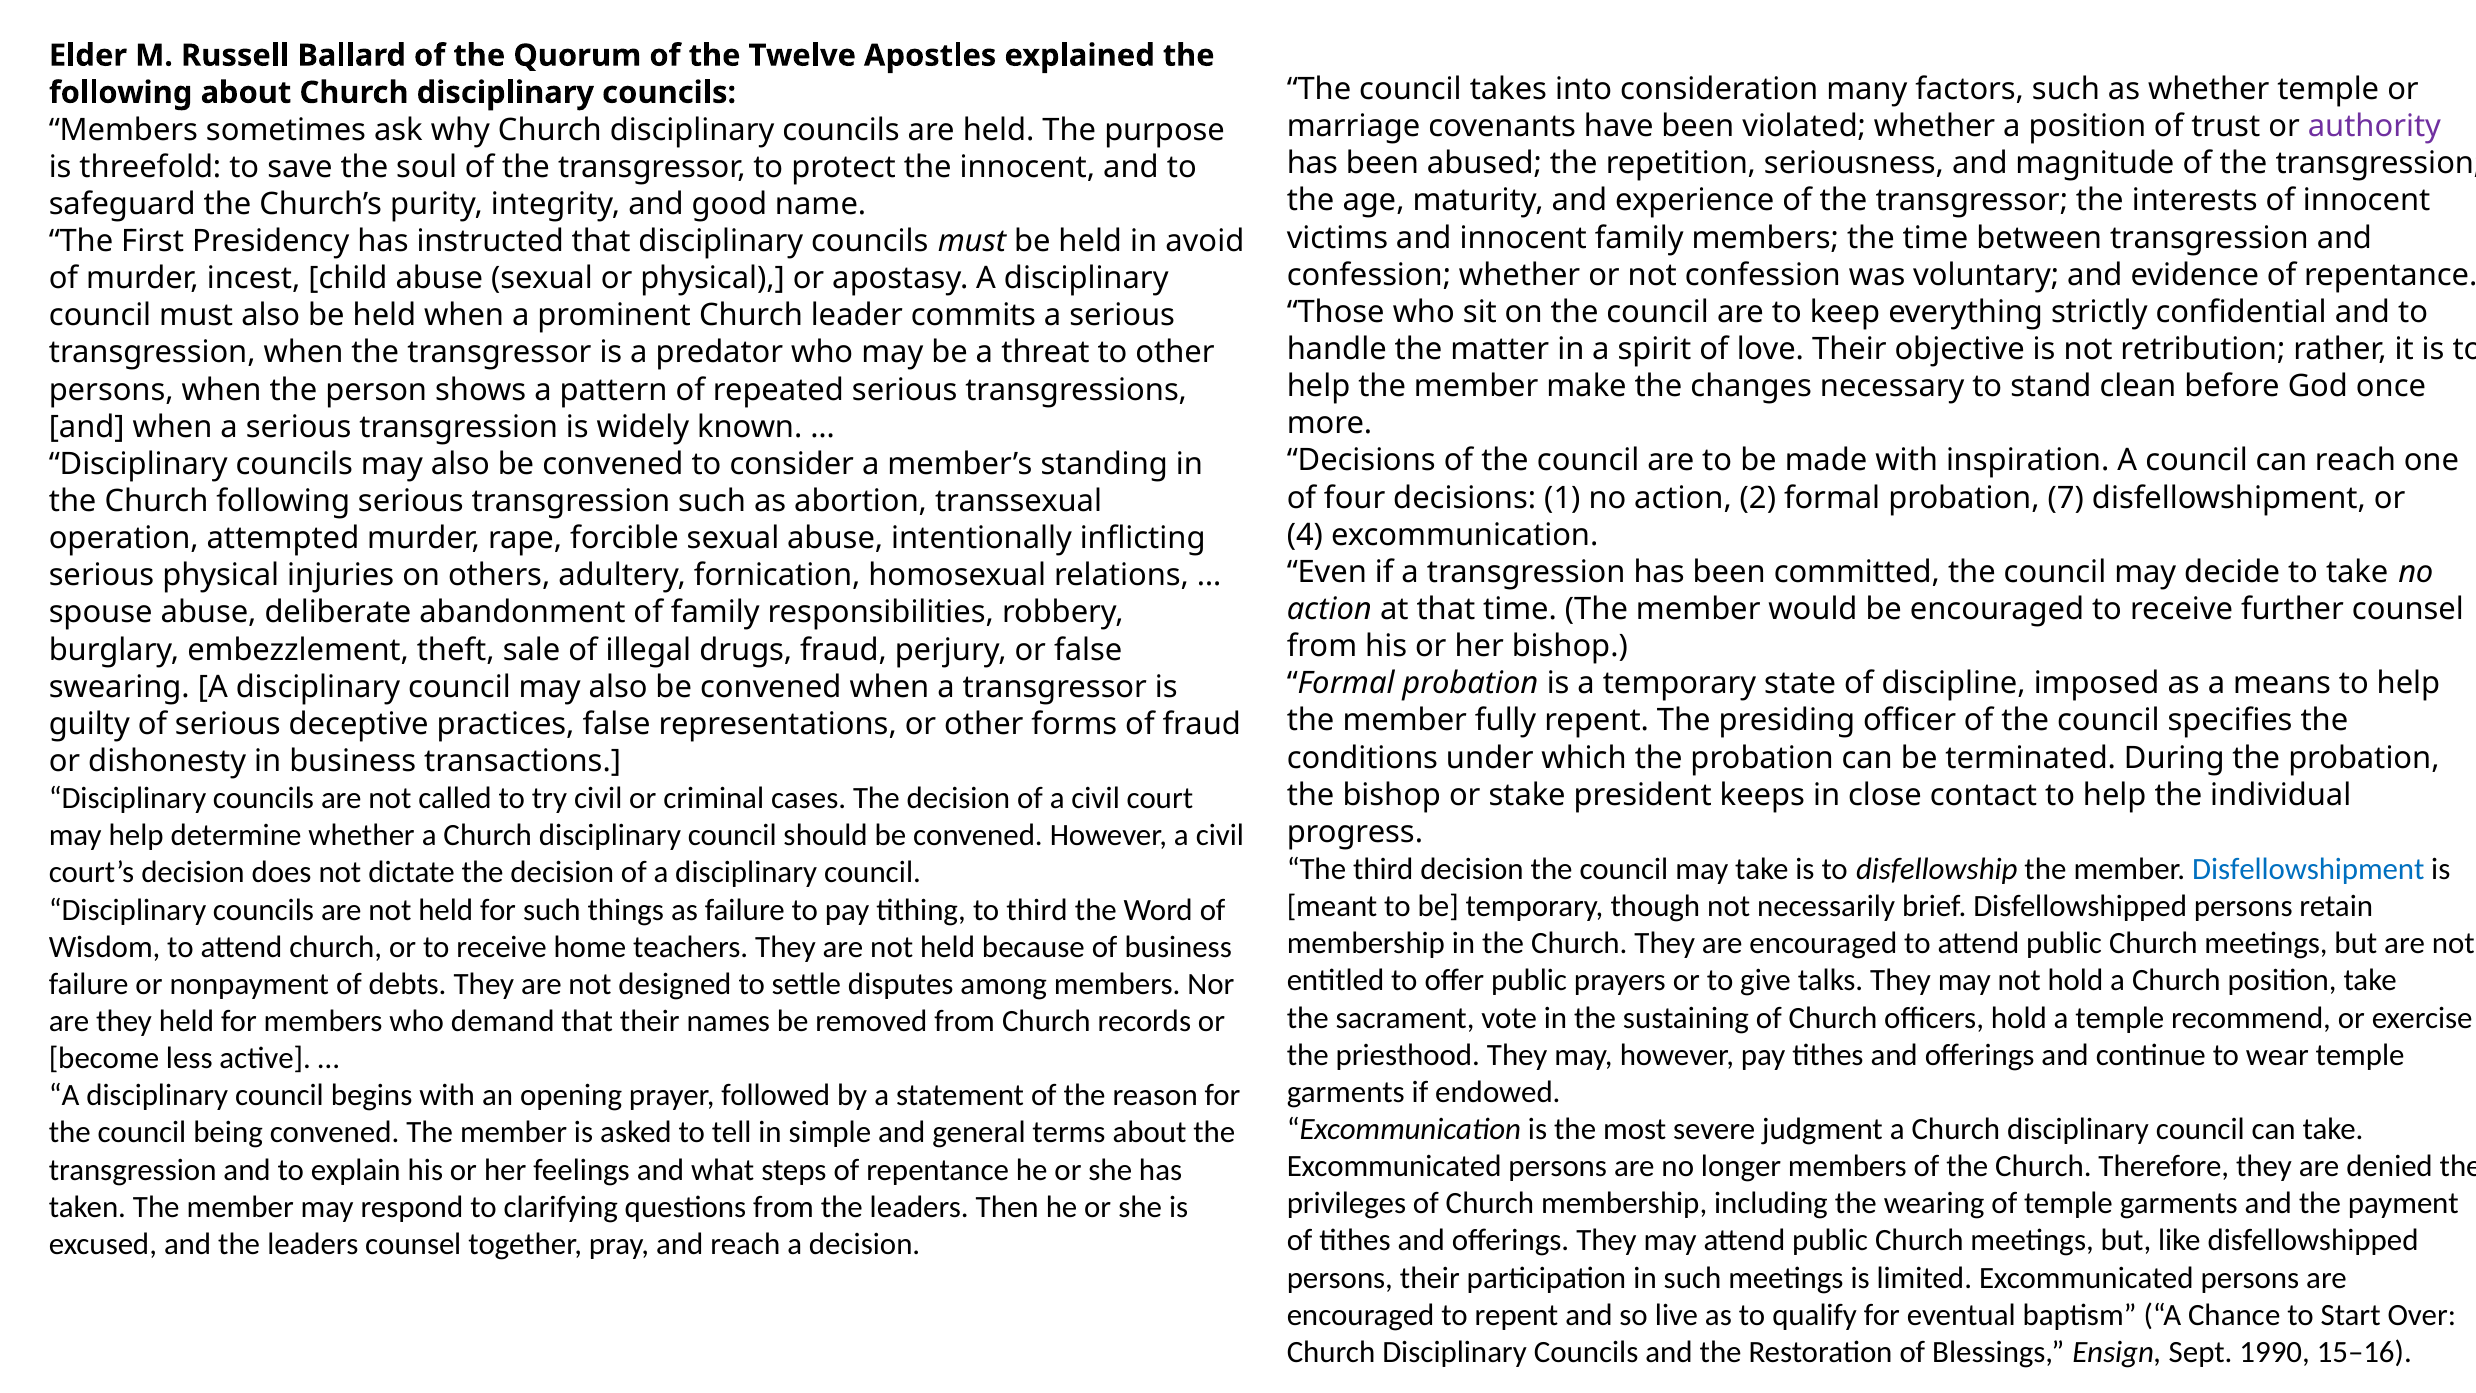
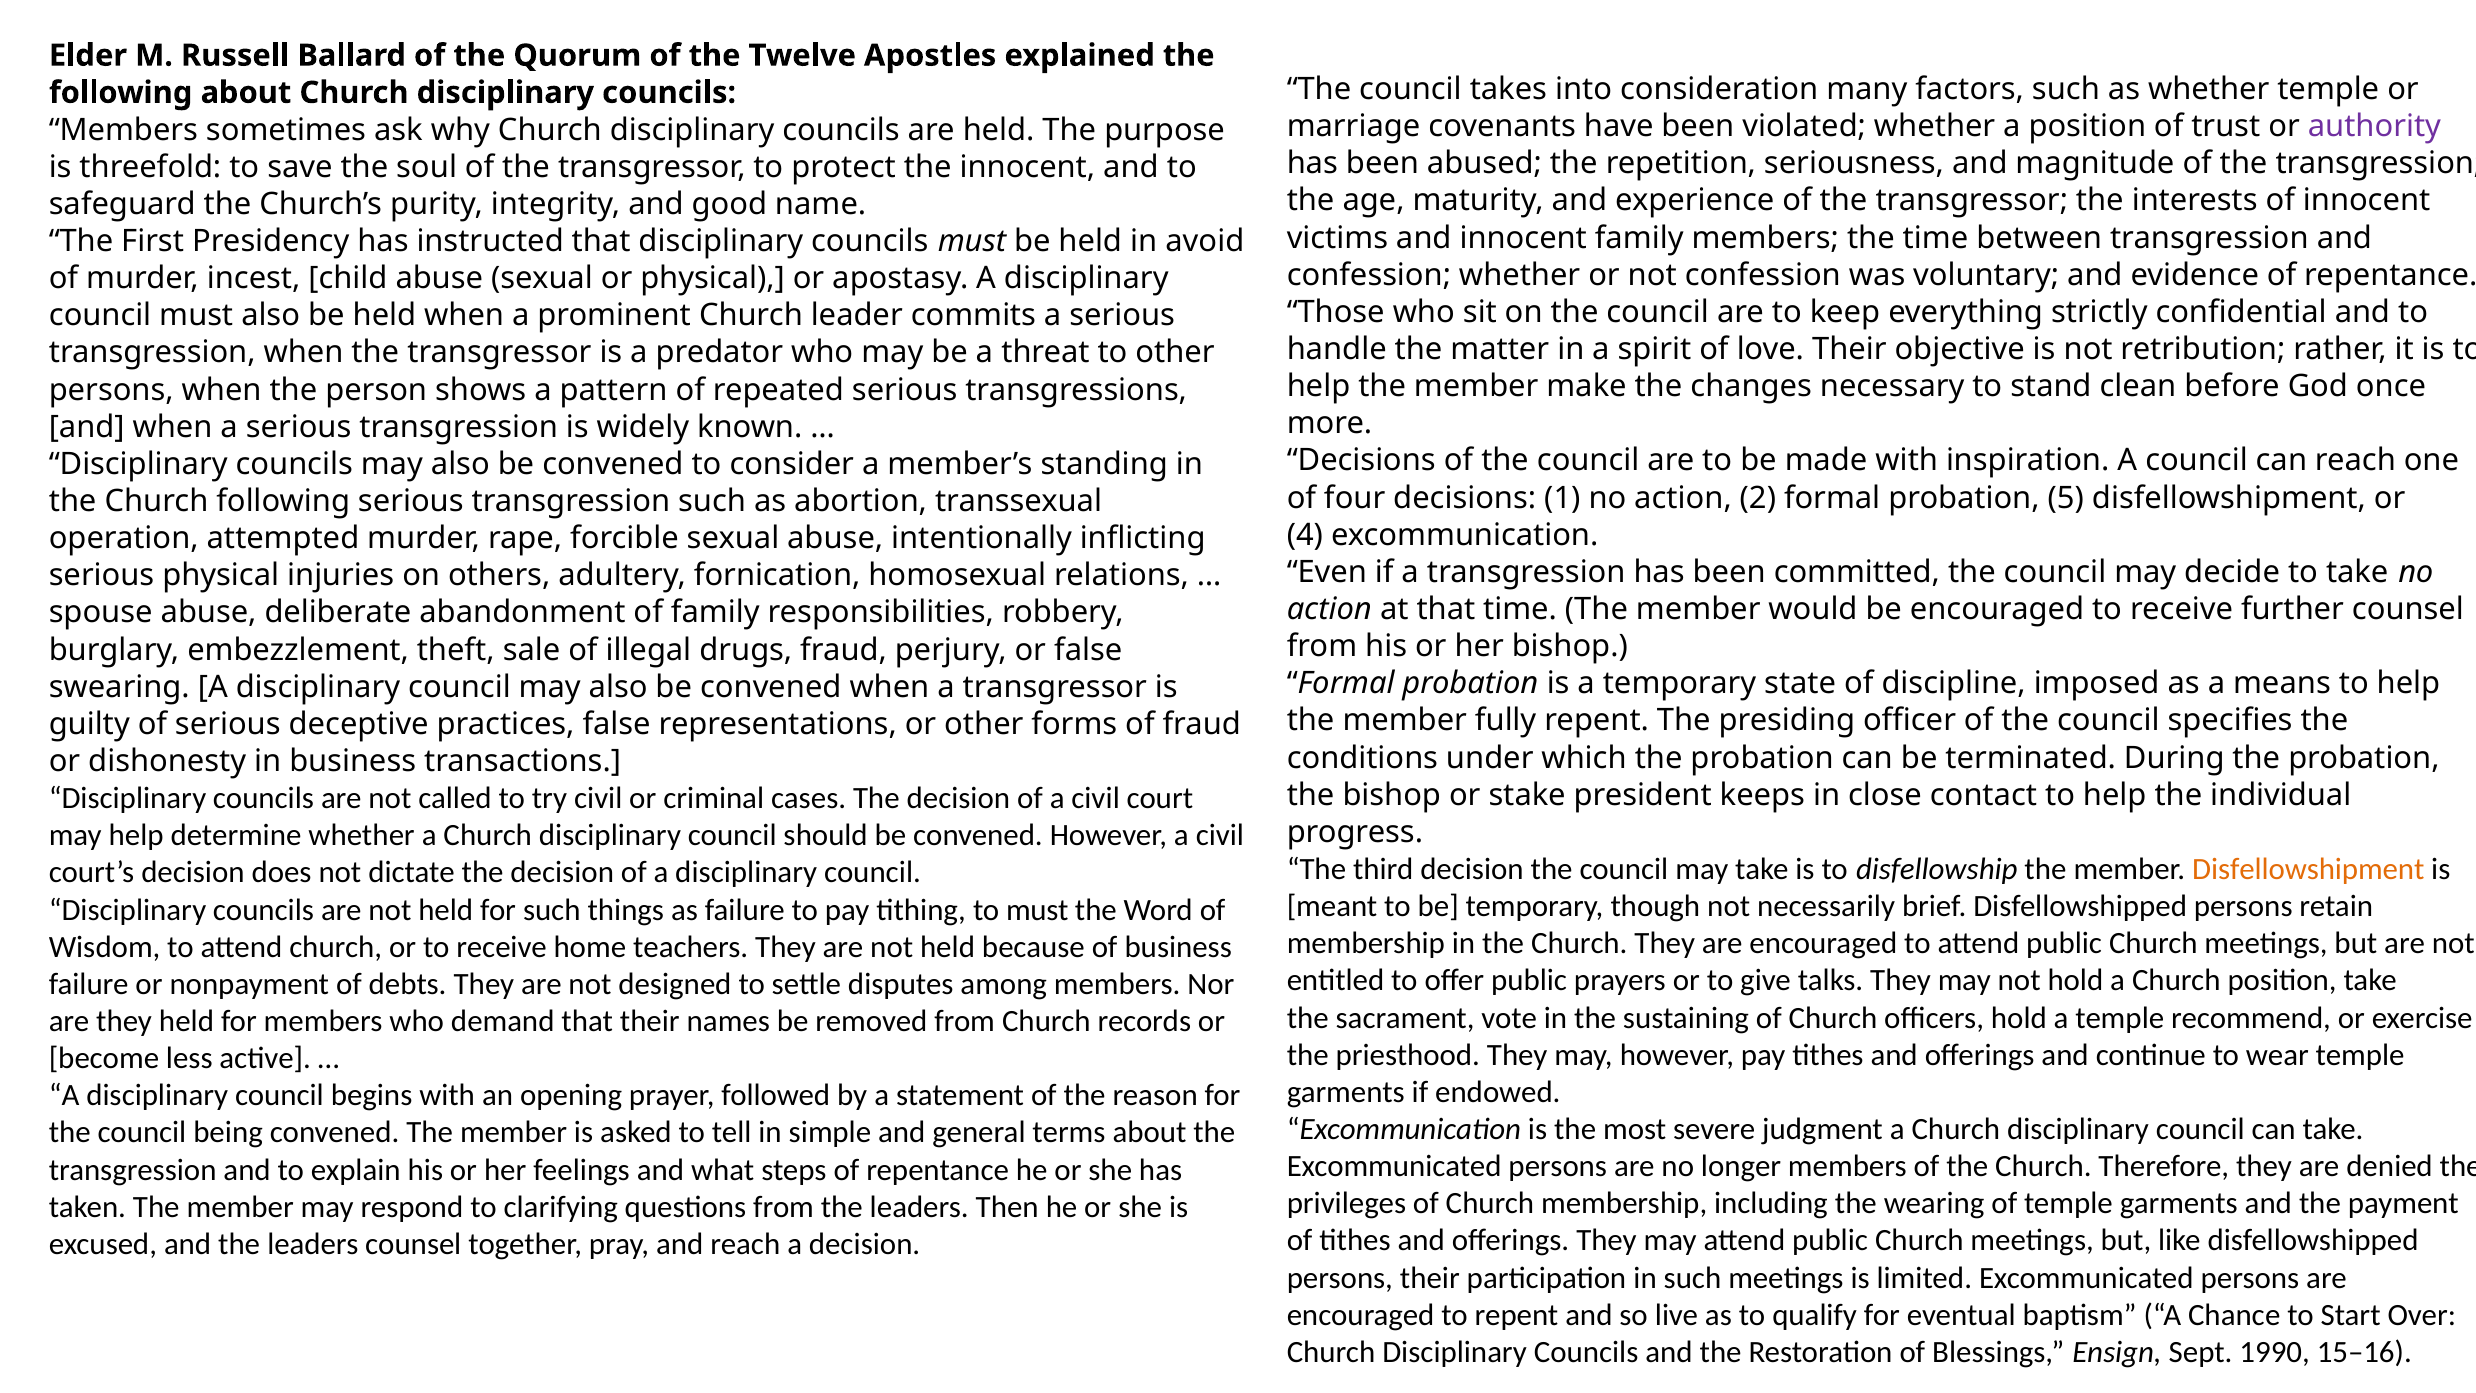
7: 7 -> 5
Disfellowshipment at (2308, 869) colour: blue -> orange
to third: third -> must
